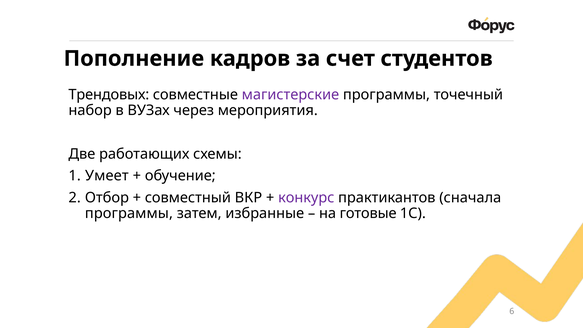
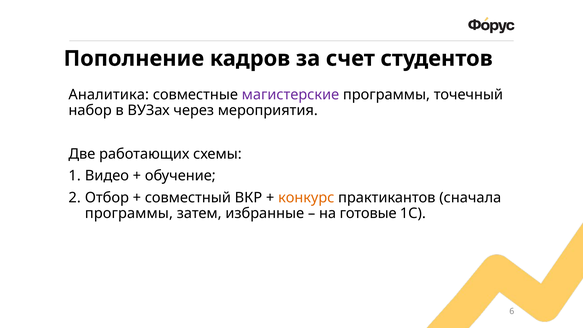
Трендовых: Трендовых -> Аналитика
Умеет: Умеет -> Видео
конкурс colour: purple -> orange
